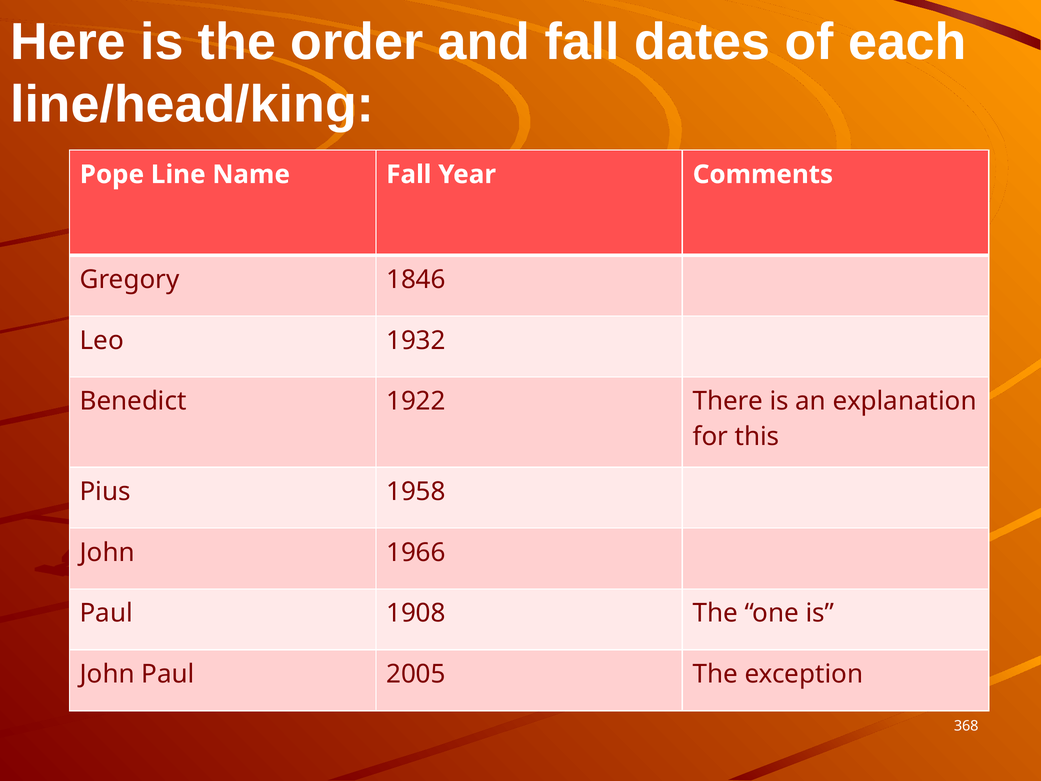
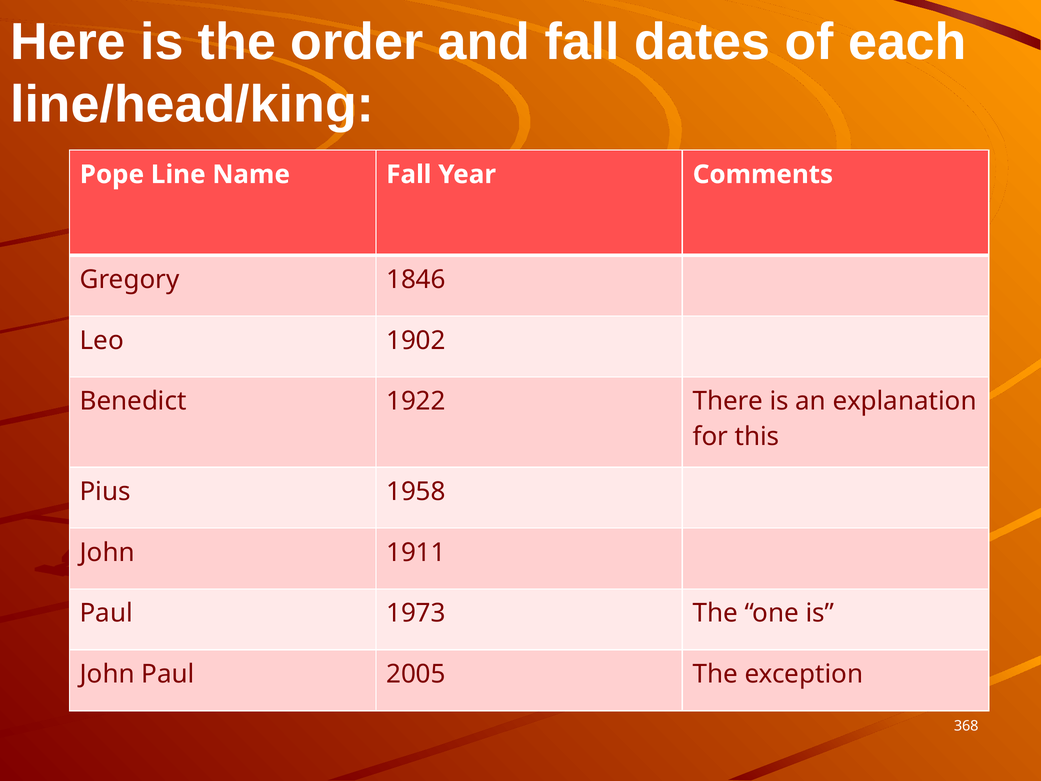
1932: 1932 -> 1902
1966: 1966 -> 1911
1908: 1908 -> 1973
